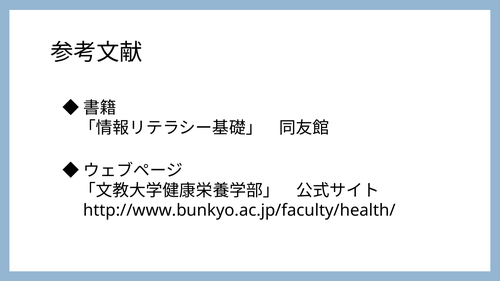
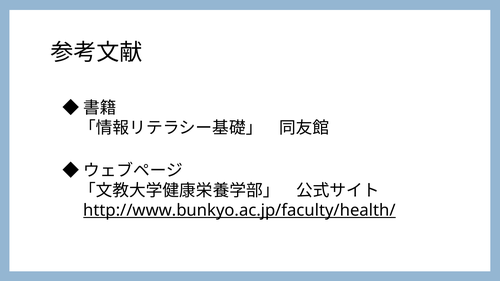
http://www.bunkyo.ac.jp/faculty/health/ underline: none -> present
